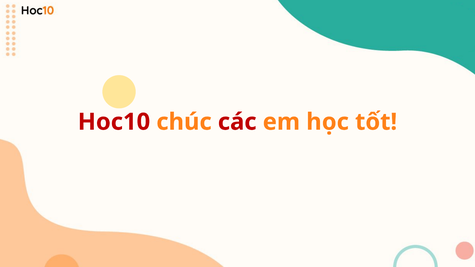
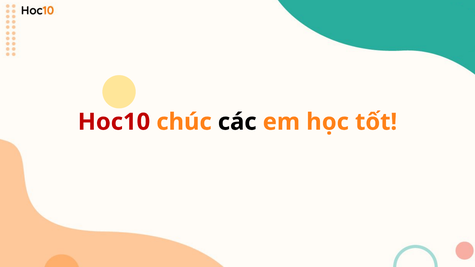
các colour: red -> black
